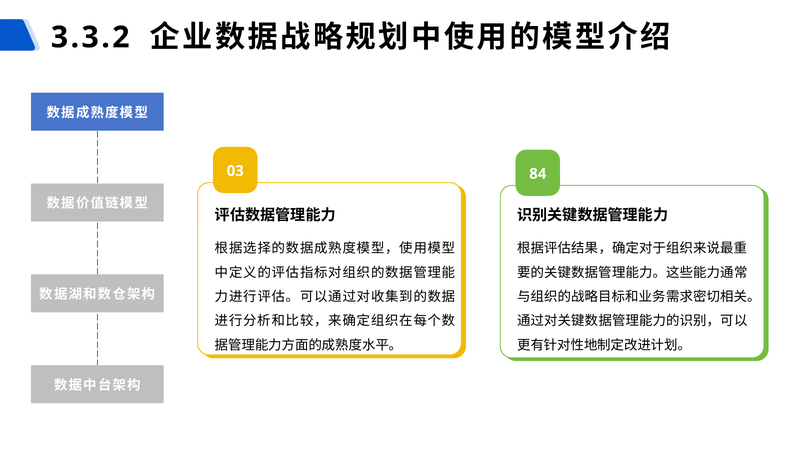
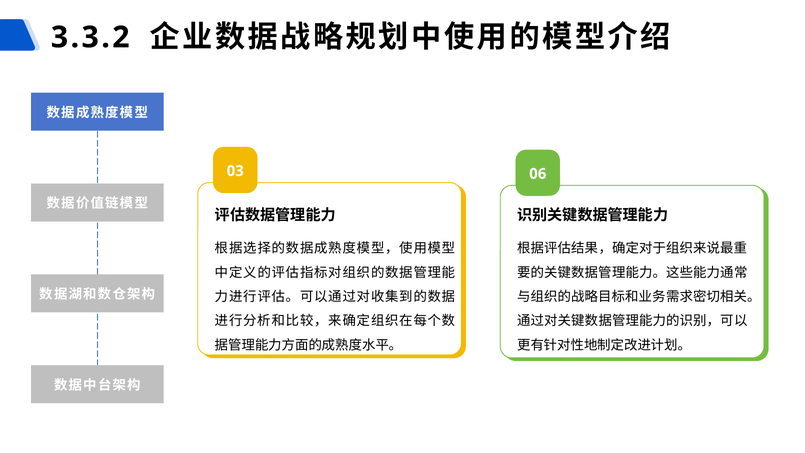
84: 84 -> 06
